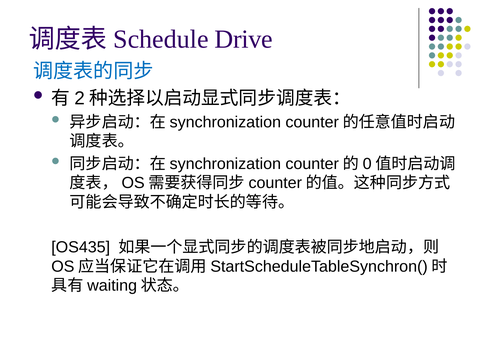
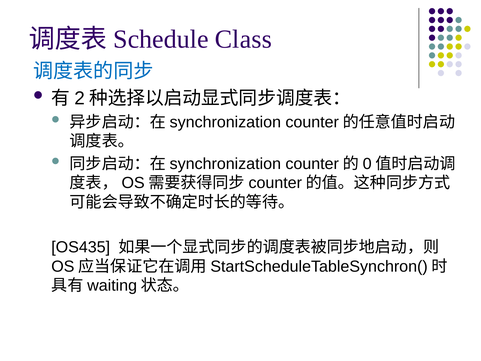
Drive: Drive -> Class
